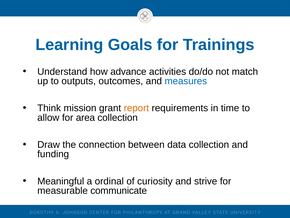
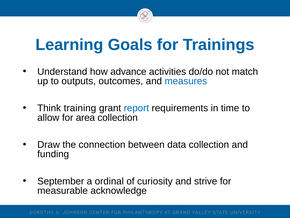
mission: mission -> training
report colour: orange -> blue
Meaningful: Meaningful -> September
communicate: communicate -> acknowledge
